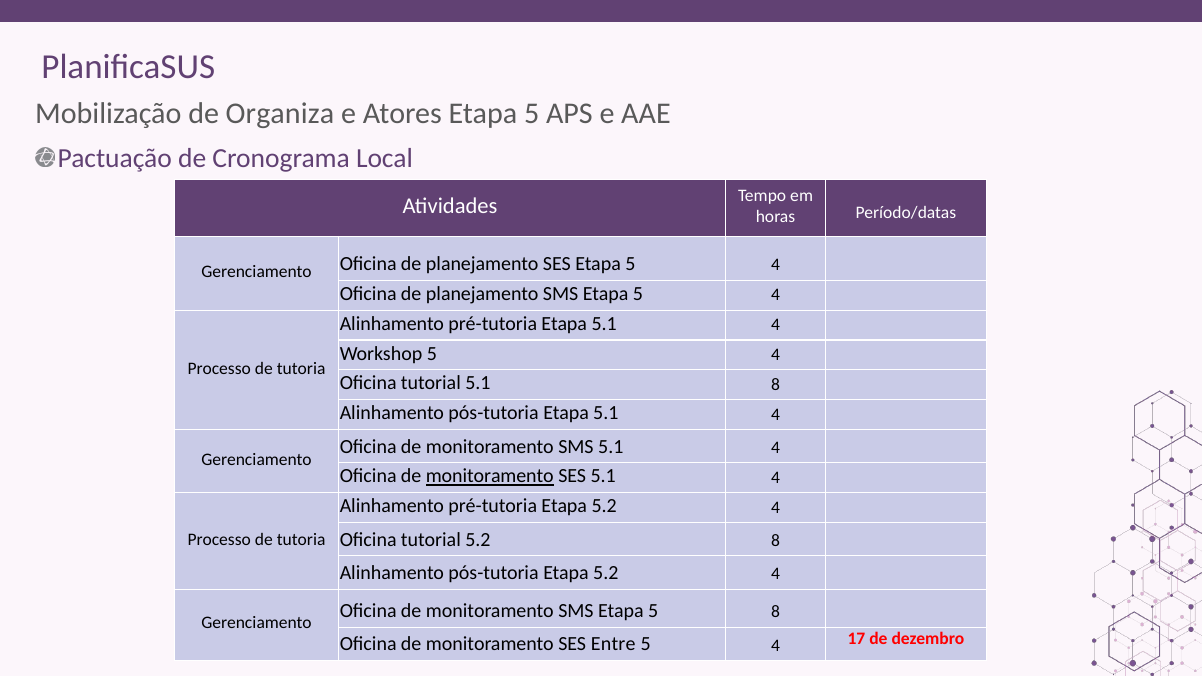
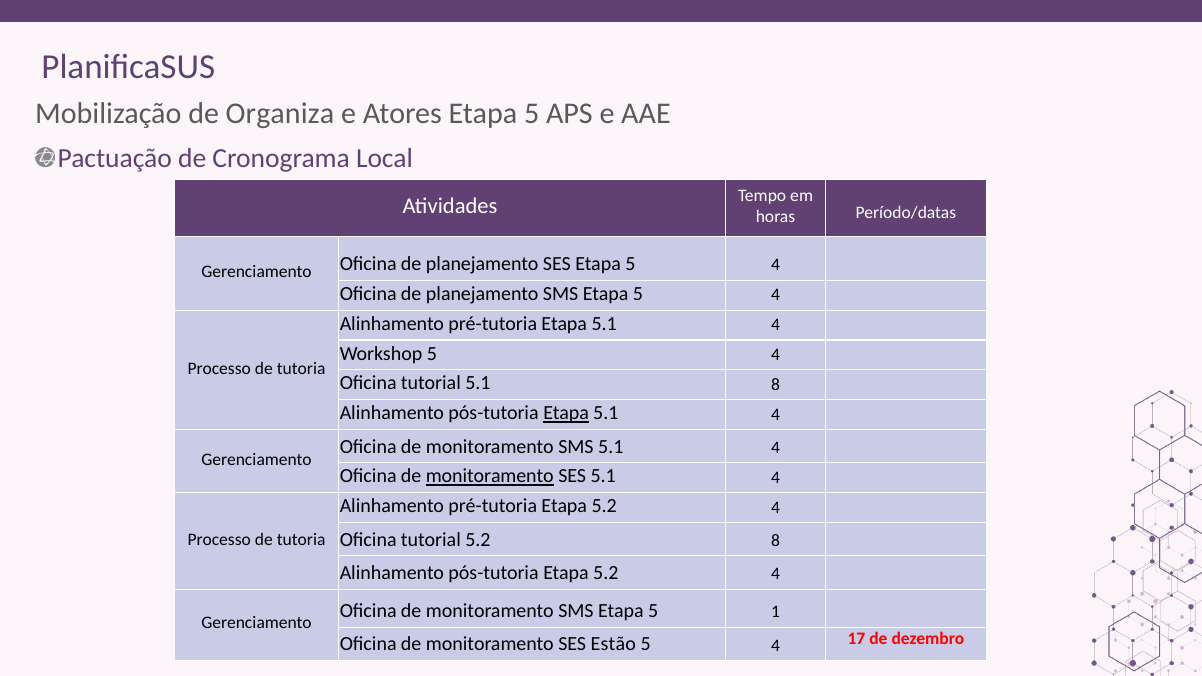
Etapa at (566, 413) underline: none -> present
5 8: 8 -> 1
Entre: Entre -> Estão
